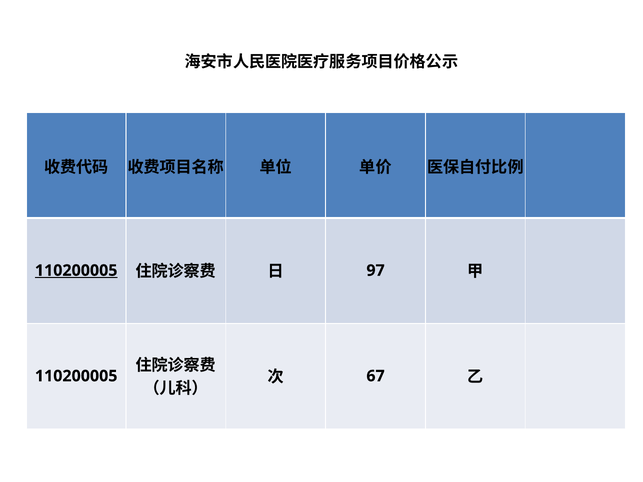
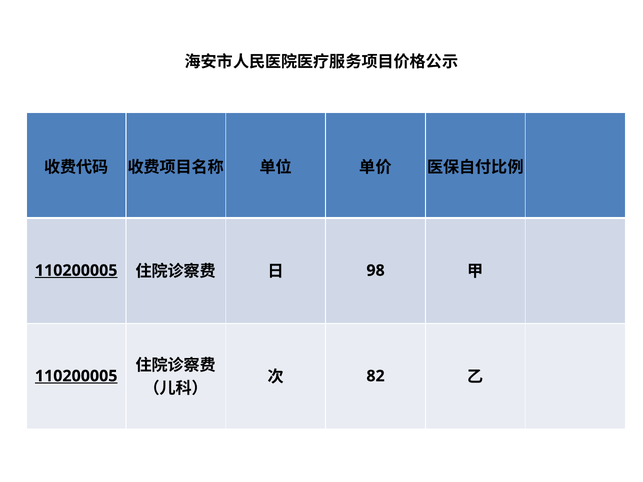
97: 97 -> 98
67: 67 -> 82
110200005 at (76, 376) underline: none -> present
